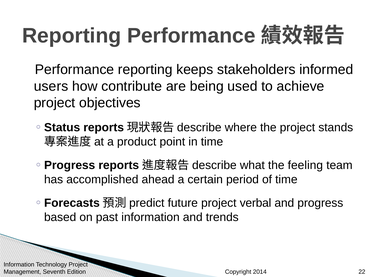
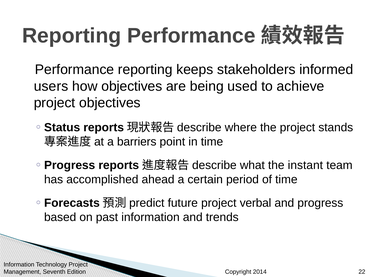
how contribute: contribute -> objectives
product: product -> barriers
feeling: feeling -> instant
